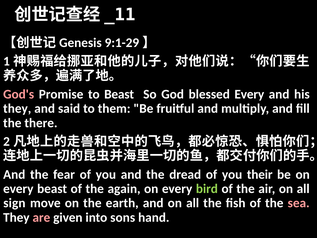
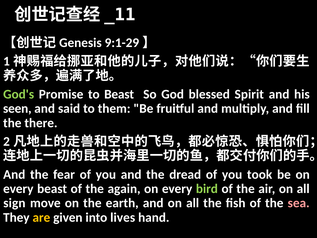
God's colour: pink -> light green
blessed Every: Every -> Spirit
they at (17, 109): they -> seen
their: their -> took
are colour: pink -> yellow
sons: sons -> lives
